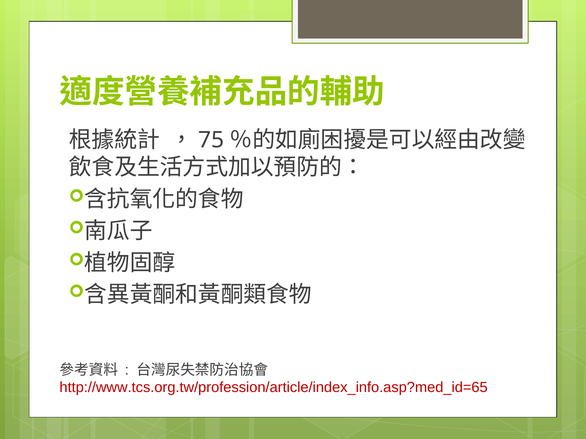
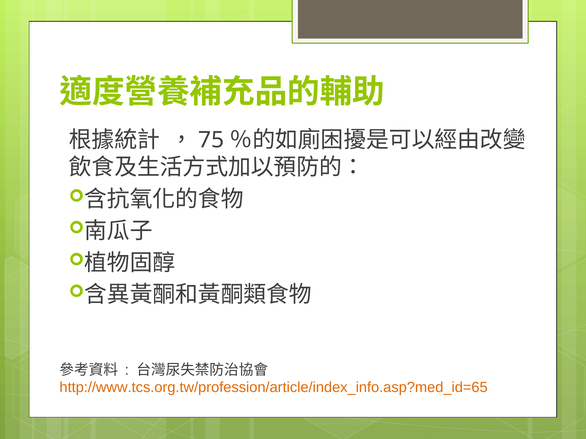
http://www.tcs.org.tw/profession/article/index_info.asp?med_id=65 colour: red -> orange
